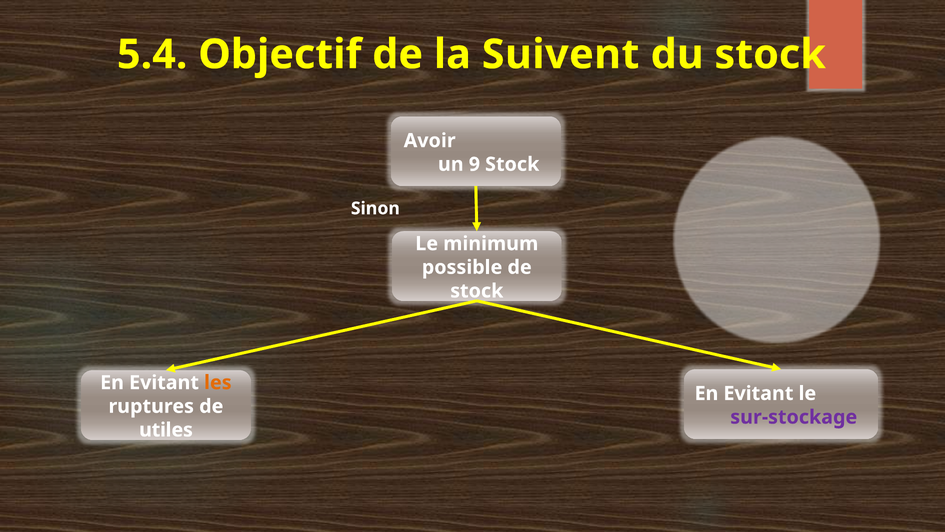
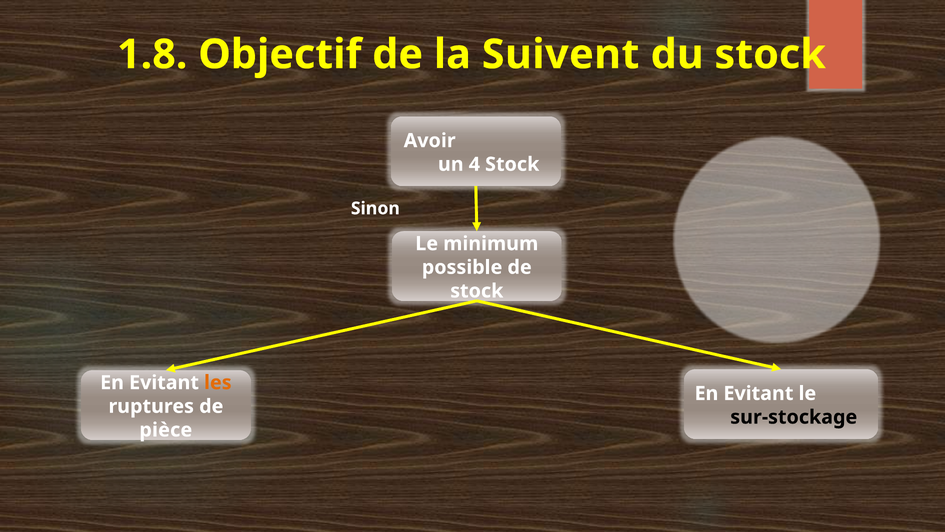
5.4: 5.4 -> 1.8
9: 9 -> 4
sur-stockage colour: purple -> black
utiles: utiles -> pièce
